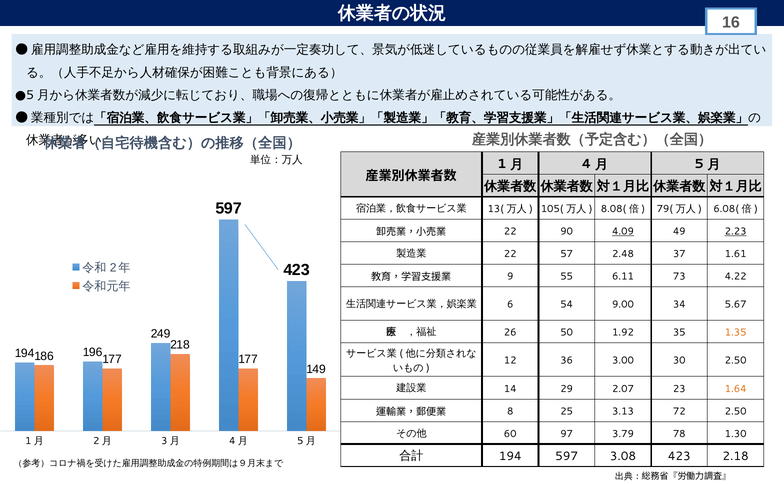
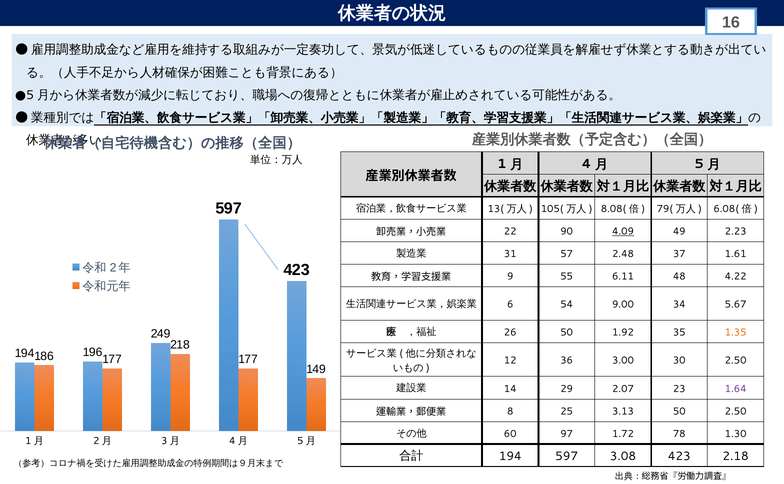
2.23 underline: present -> none
22 at (510, 254): 22 -> 31
73: 73 -> 48
1.64 colour: orange -> purple
3.13 72: 72 -> 50
3.79: 3.79 -> 1.72
